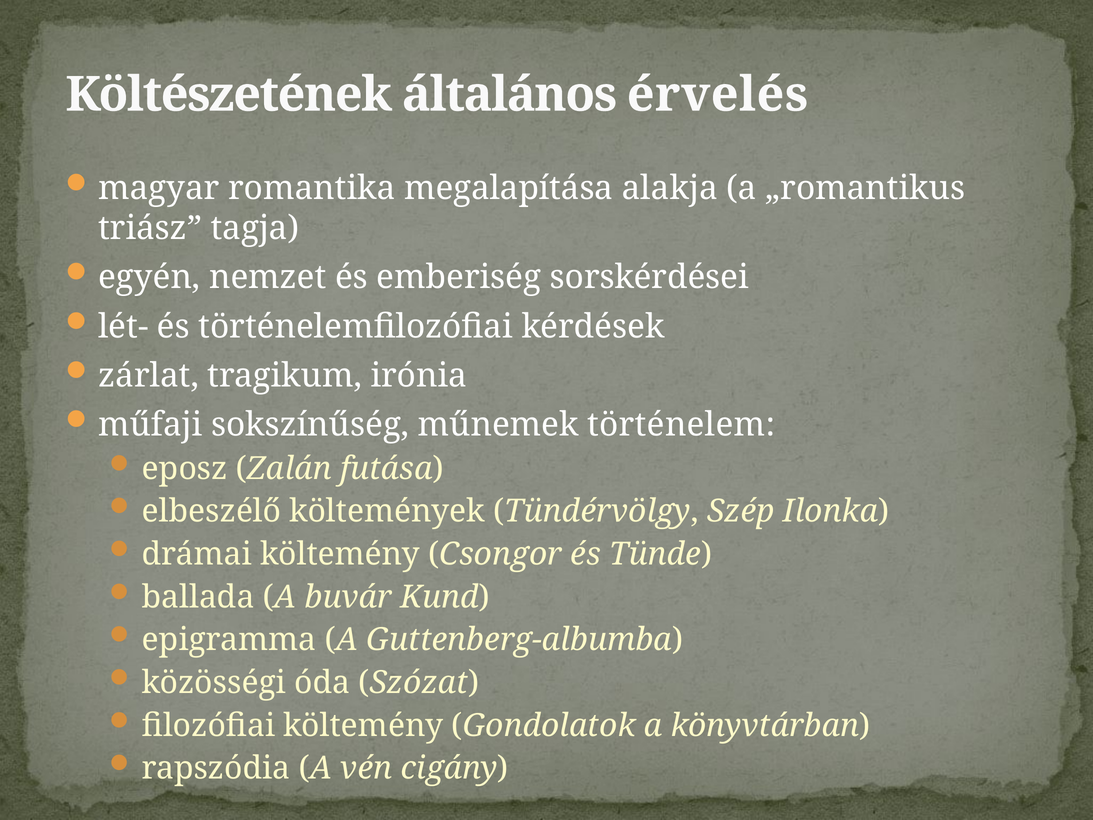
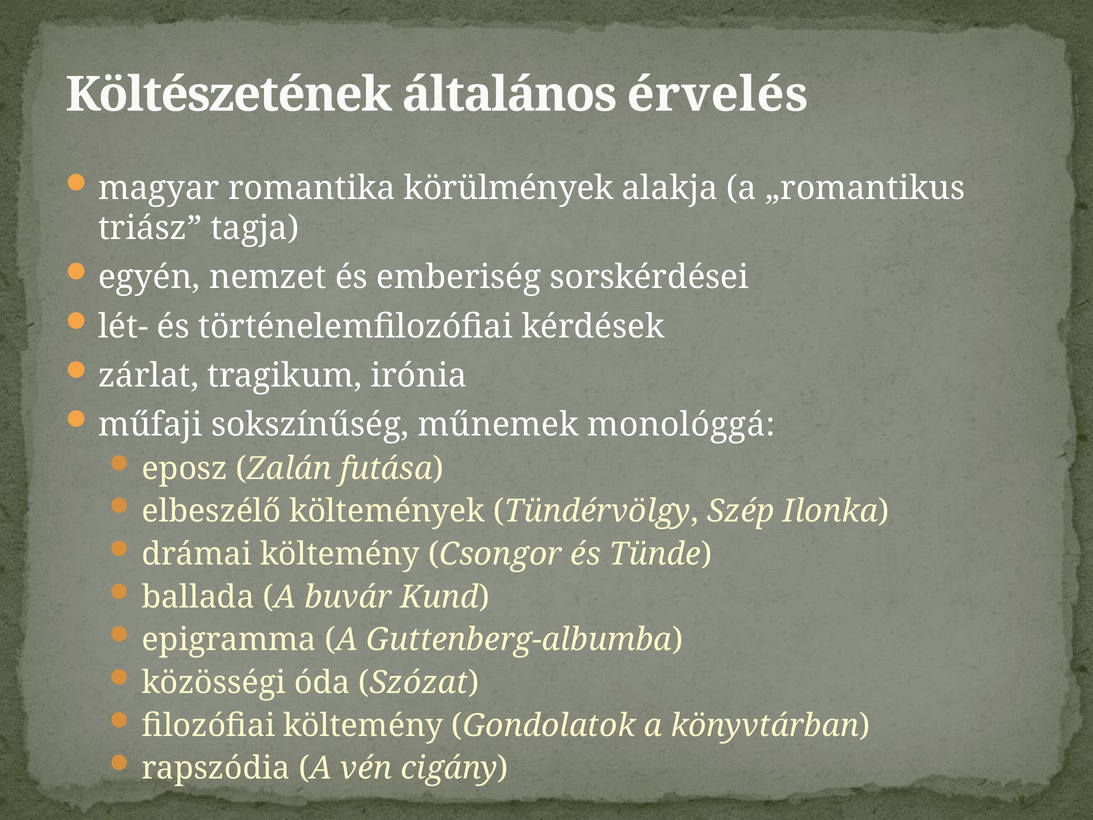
megalapítása: megalapítása -> körülmények
történelem: történelem -> monológgá
